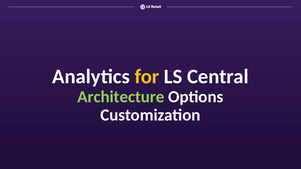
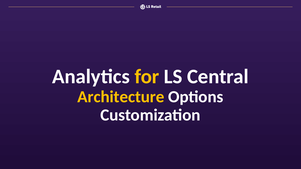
Architecture colour: light green -> yellow
